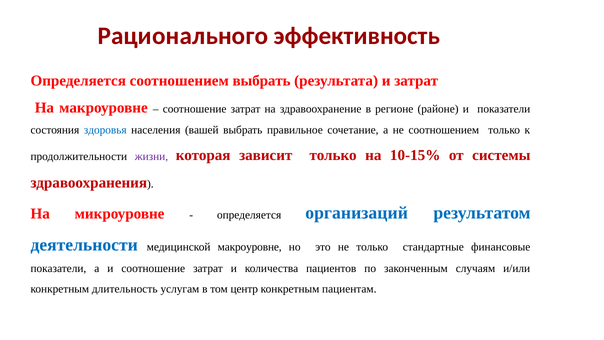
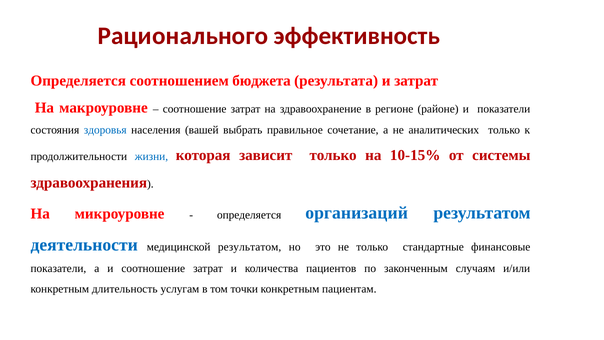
выбрать at (262, 81): выбрать -> бюджета
не соотношением: соотношением -> аналитических
жизни colour: purple -> blue
медицинской макроуровне: макроуровне -> результатом
центр: центр -> точки
